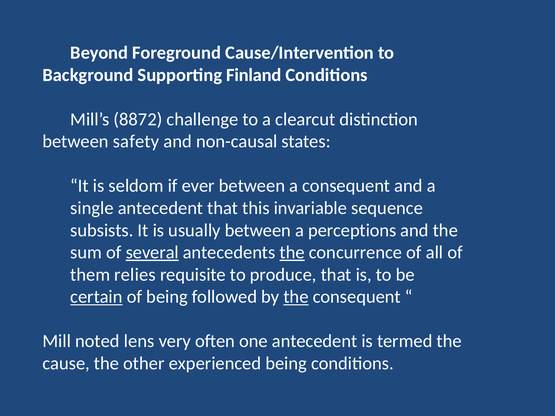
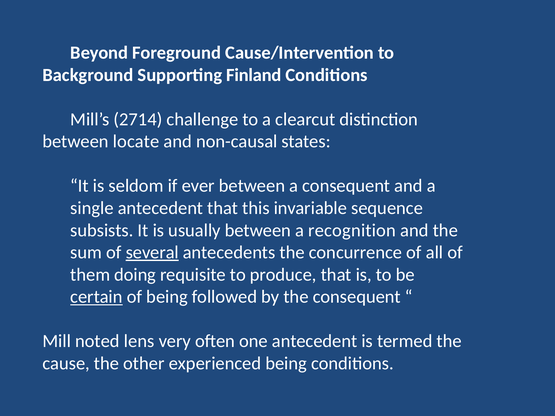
8872: 8872 -> 2714
safety: safety -> locate
perceptions: perceptions -> recognition
the at (292, 253) underline: present -> none
relies: relies -> doing
the at (296, 297) underline: present -> none
